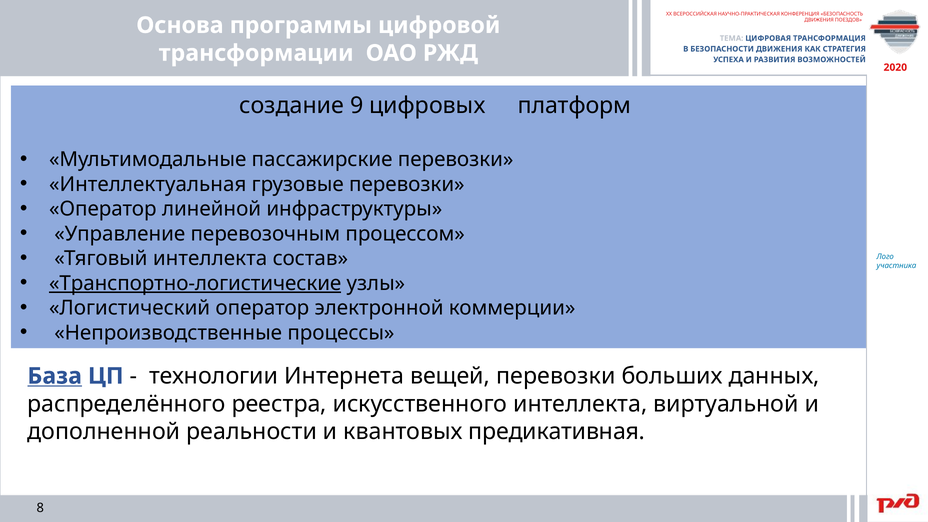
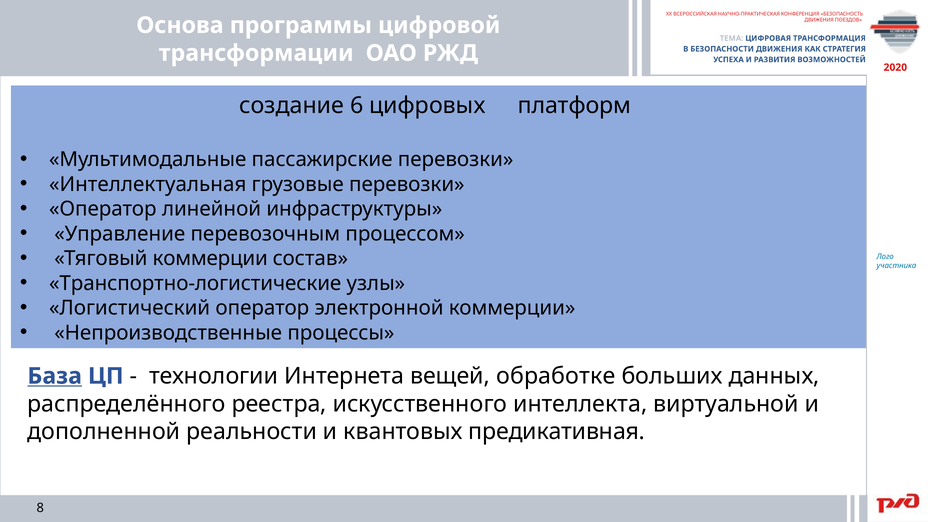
9: 9 -> 6
Тяговый интеллекта: интеллекта -> коммерции
Транспортно-логистические underline: present -> none
вещей перевозки: перевозки -> обработке
